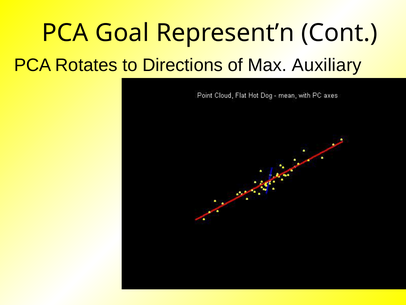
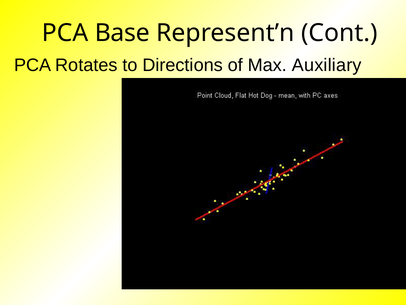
Goal: Goal -> Base
